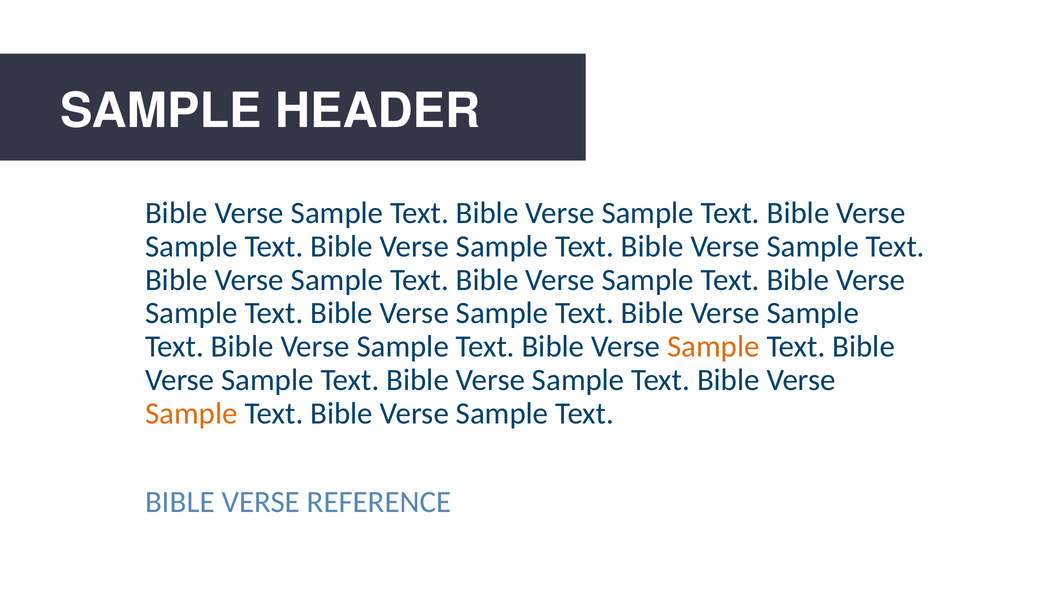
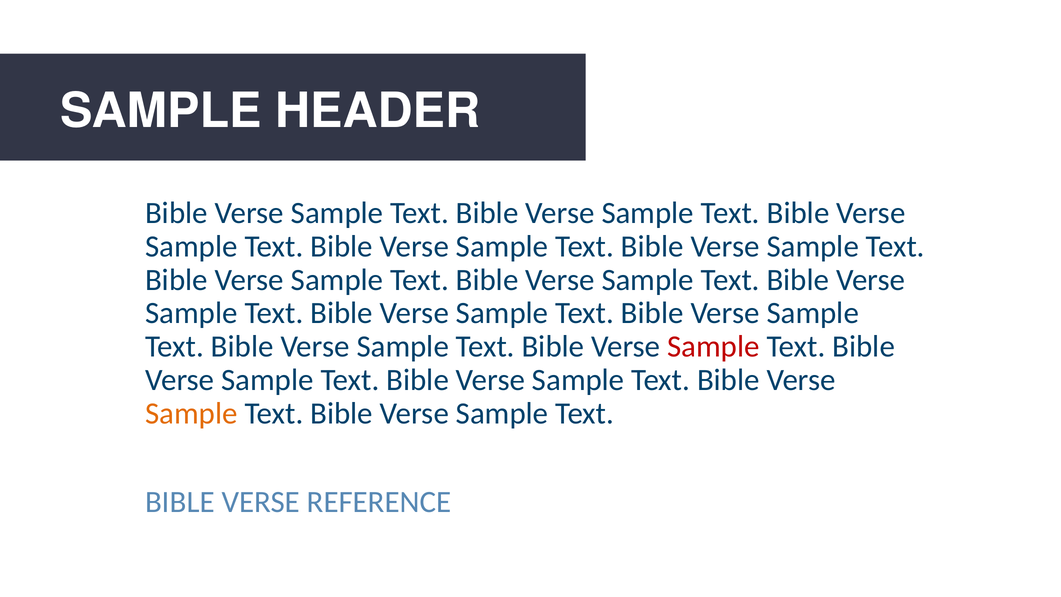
Sample at (713, 346) colour: orange -> red
